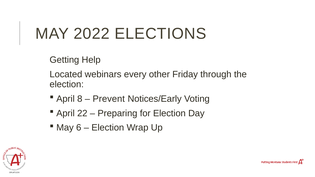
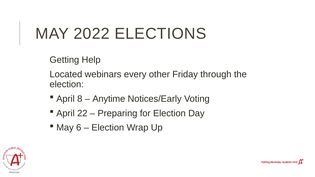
Prevent: Prevent -> Anytime
